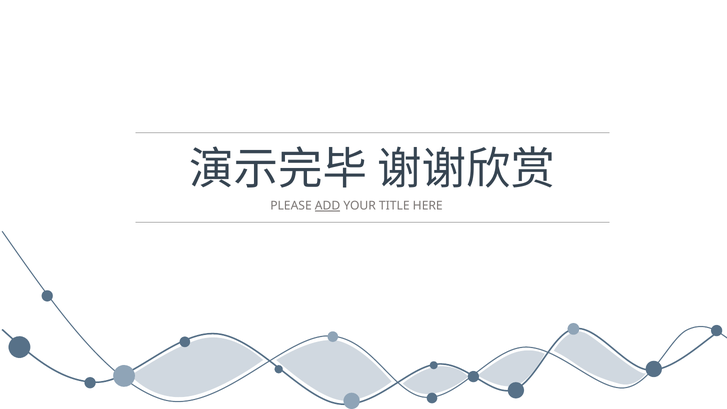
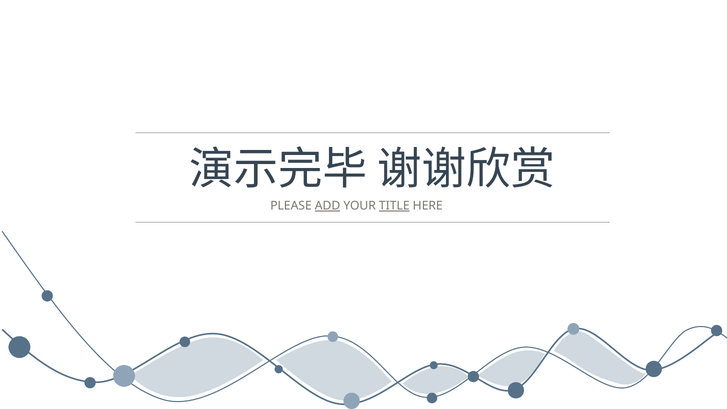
TITLE underline: none -> present
